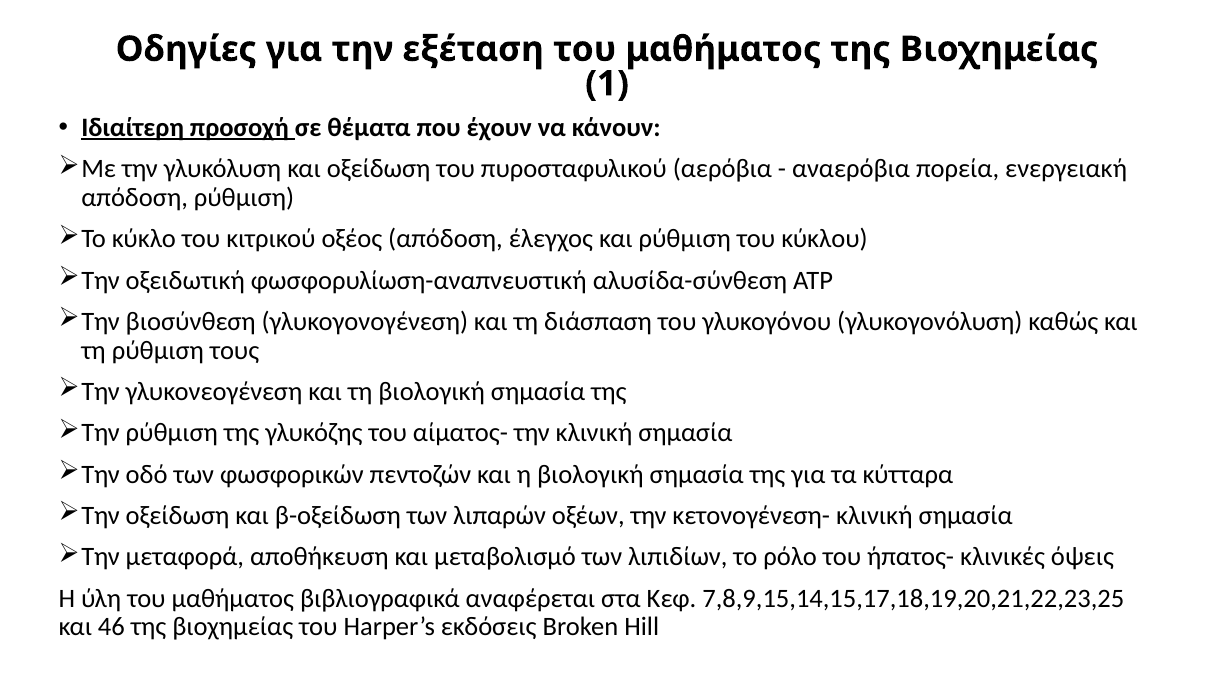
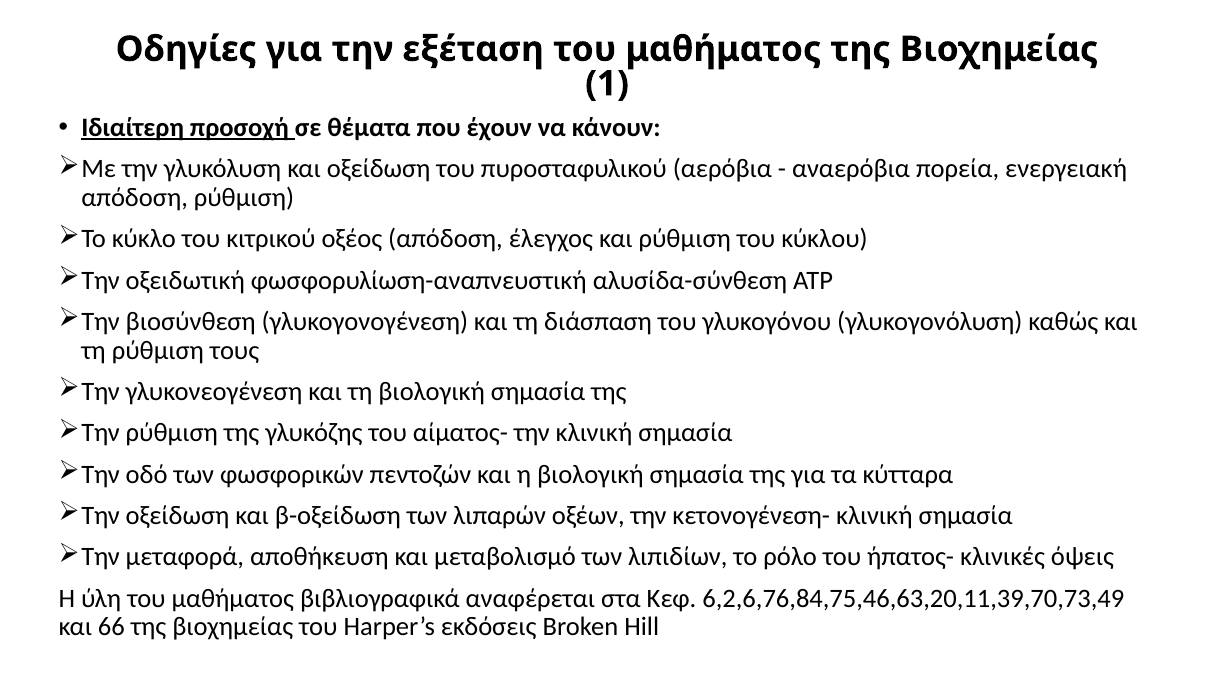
7,8,9,15,14,15,17,18,19,20,21,22,23,25: 7,8,9,15,14,15,17,18,19,20,21,22,23,25 -> 6,2,6,76,84,75,46,63,20,11,39,70,73,49
46: 46 -> 66
